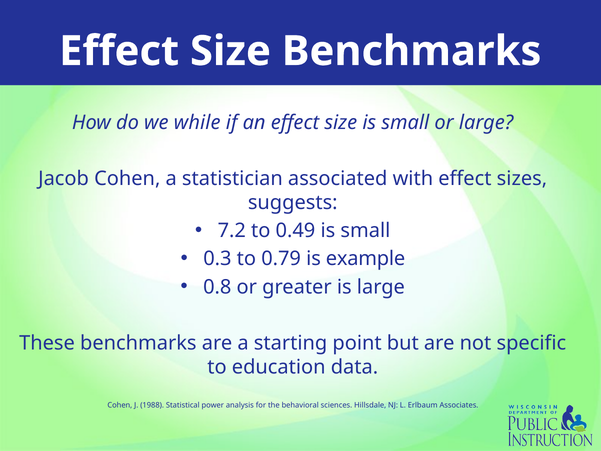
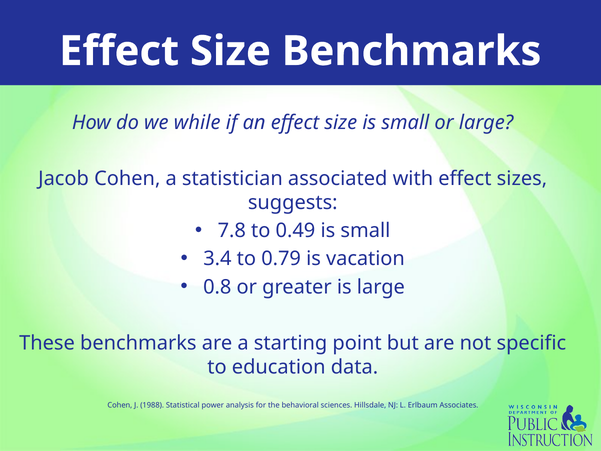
7.2: 7.2 -> 7.8
0.3: 0.3 -> 3.4
example: example -> vacation
